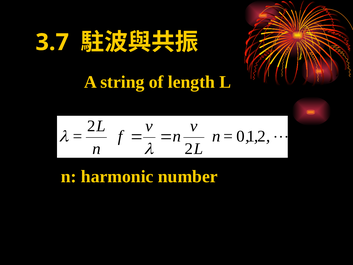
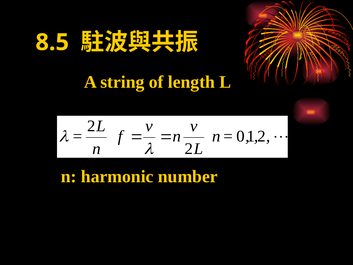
3.7: 3.7 -> 8.5
